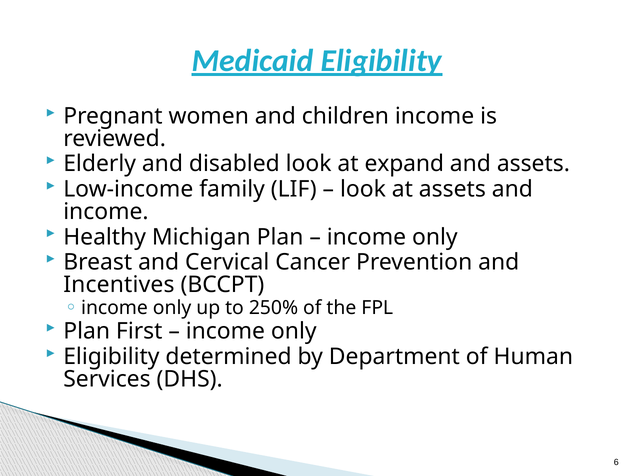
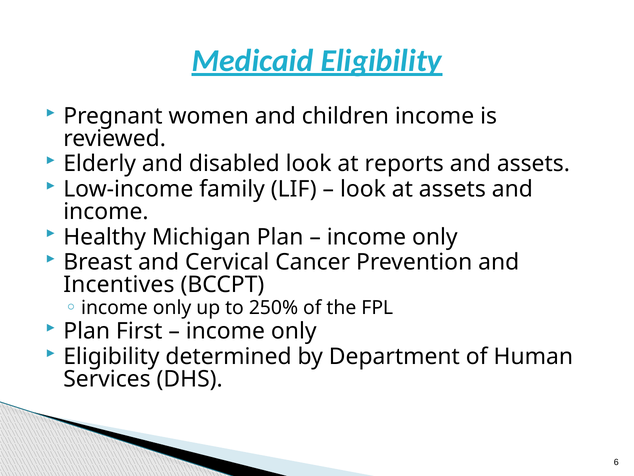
expand: expand -> reports
